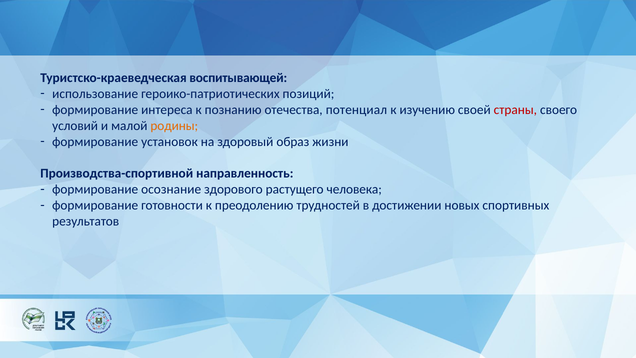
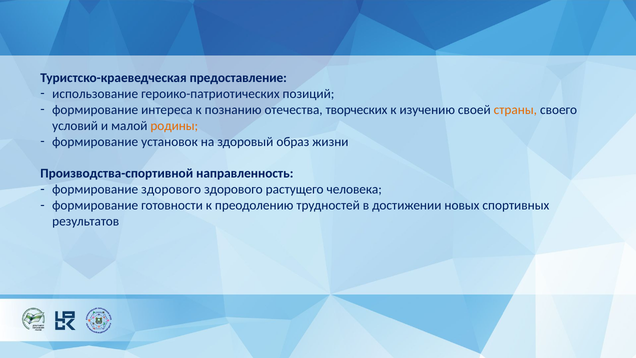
воспитывающей: воспитывающей -> предоставление
потенциал: потенциал -> творческих
страны colour: red -> orange
формирование осознание: осознание -> здорового
